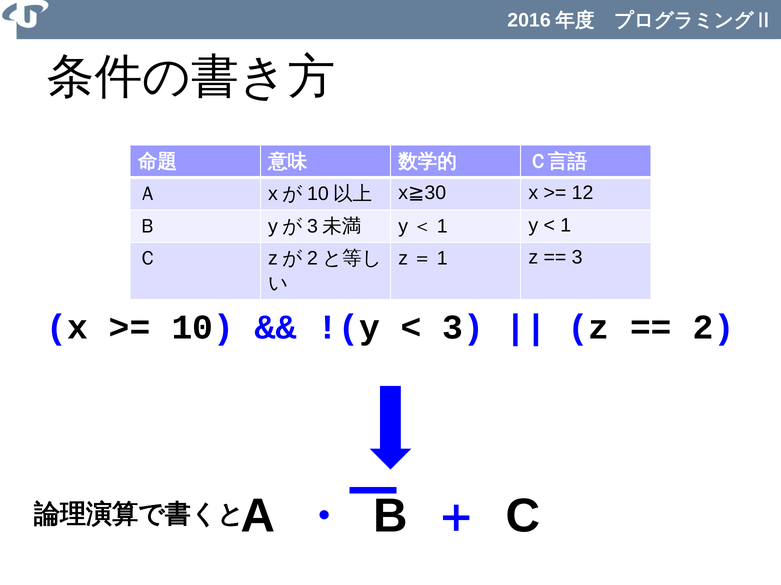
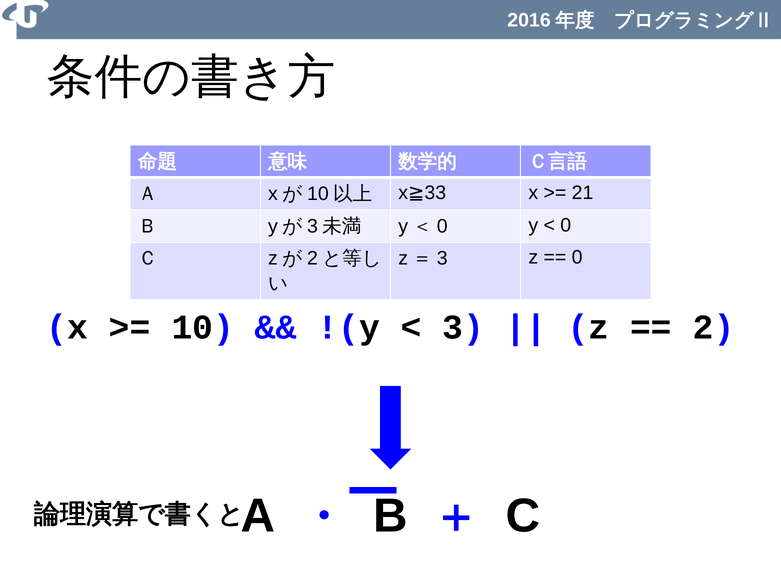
12: 12 -> 21
30: 30 -> 33
1 at (442, 226): 1 -> 0
1 at (566, 225): 1 -> 0
1 at (442, 259): 1 -> 3
3 at (577, 258): 3 -> 0
